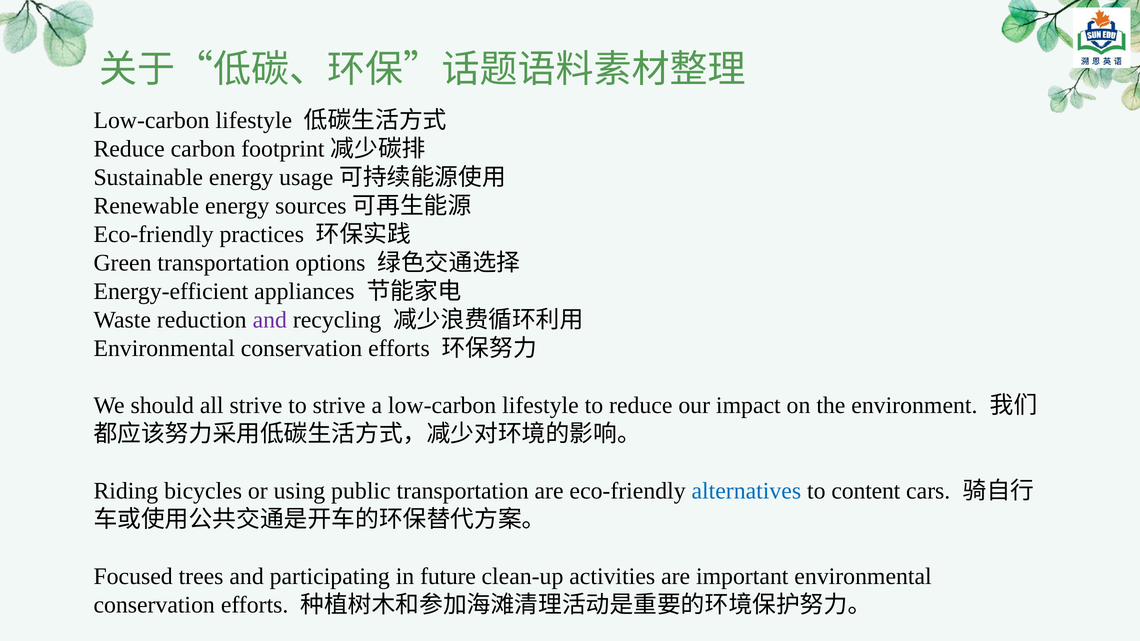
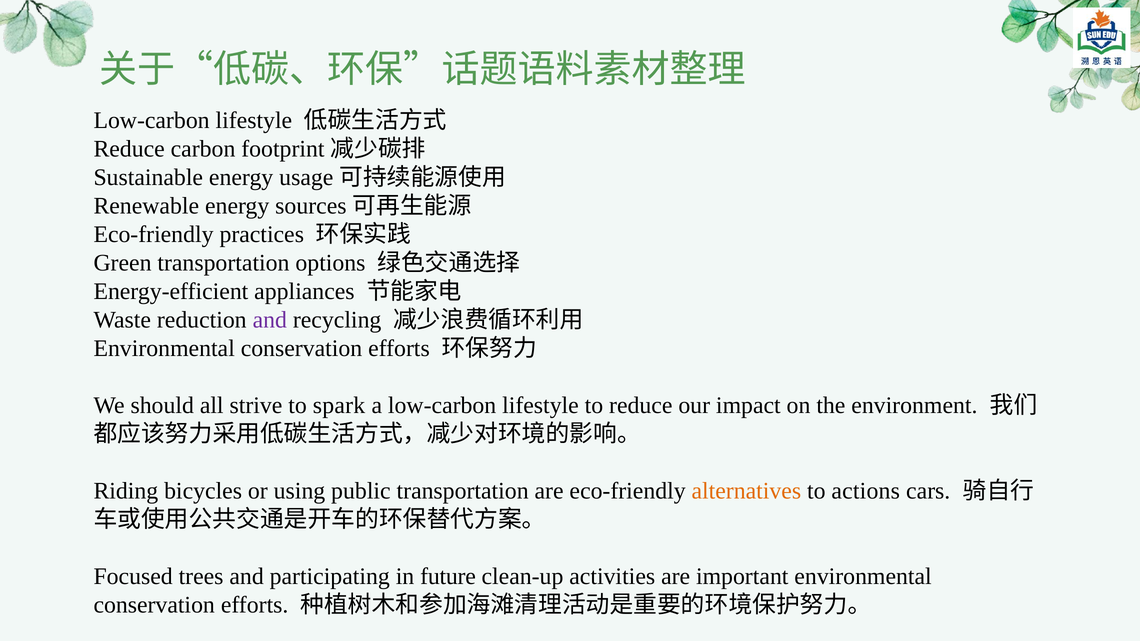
to strive: strive -> spark
alternatives colour: blue -> orange
content: content -> actions
